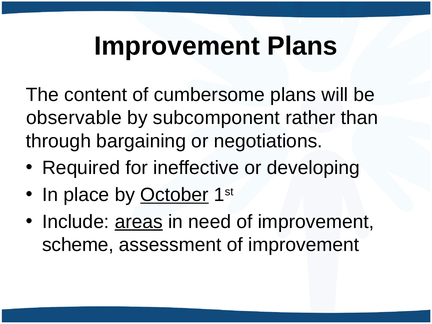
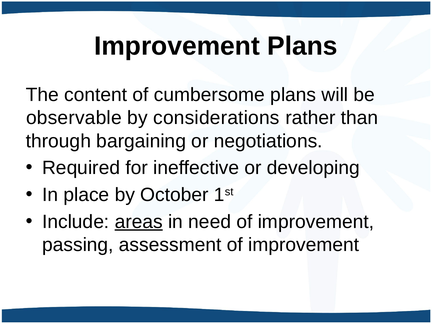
subcomponent: subcomponent -> considerations
October underline: present -> none
scheme: scheme -> passing
